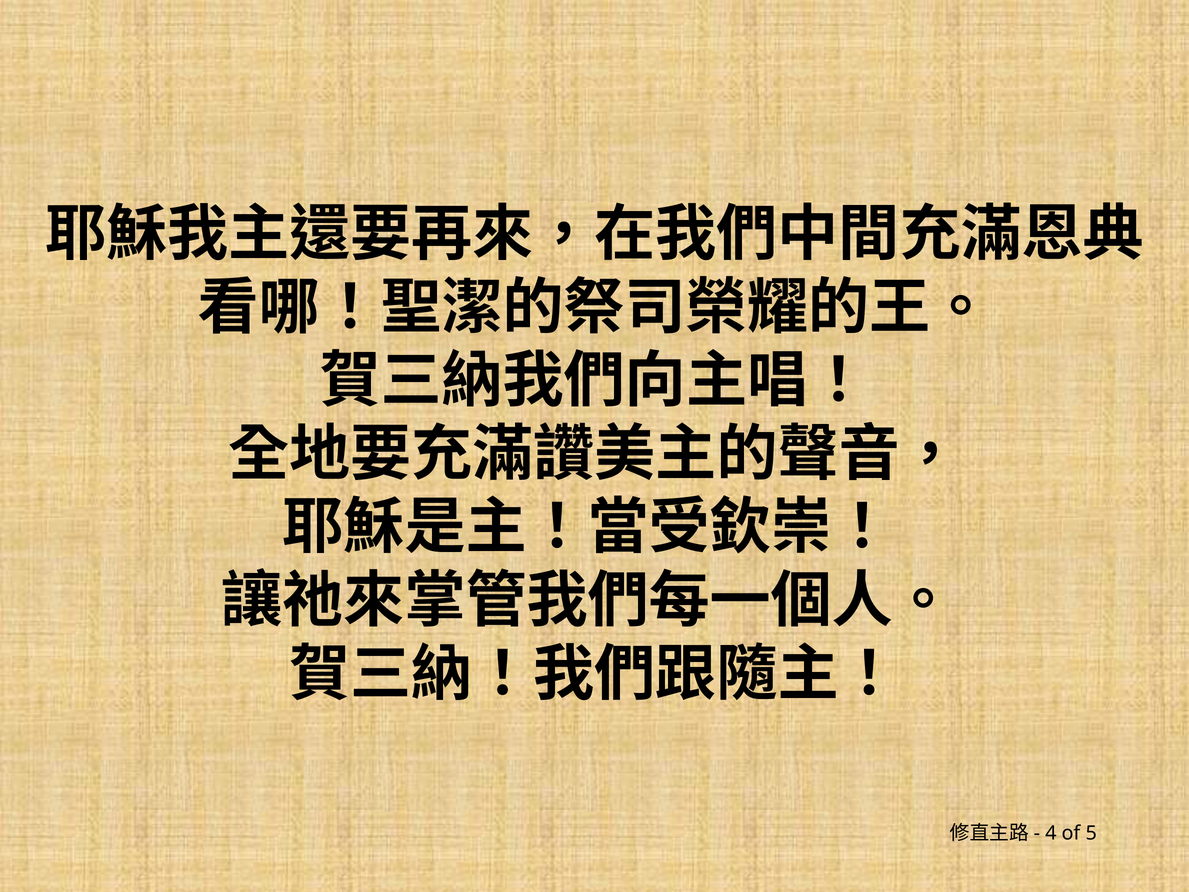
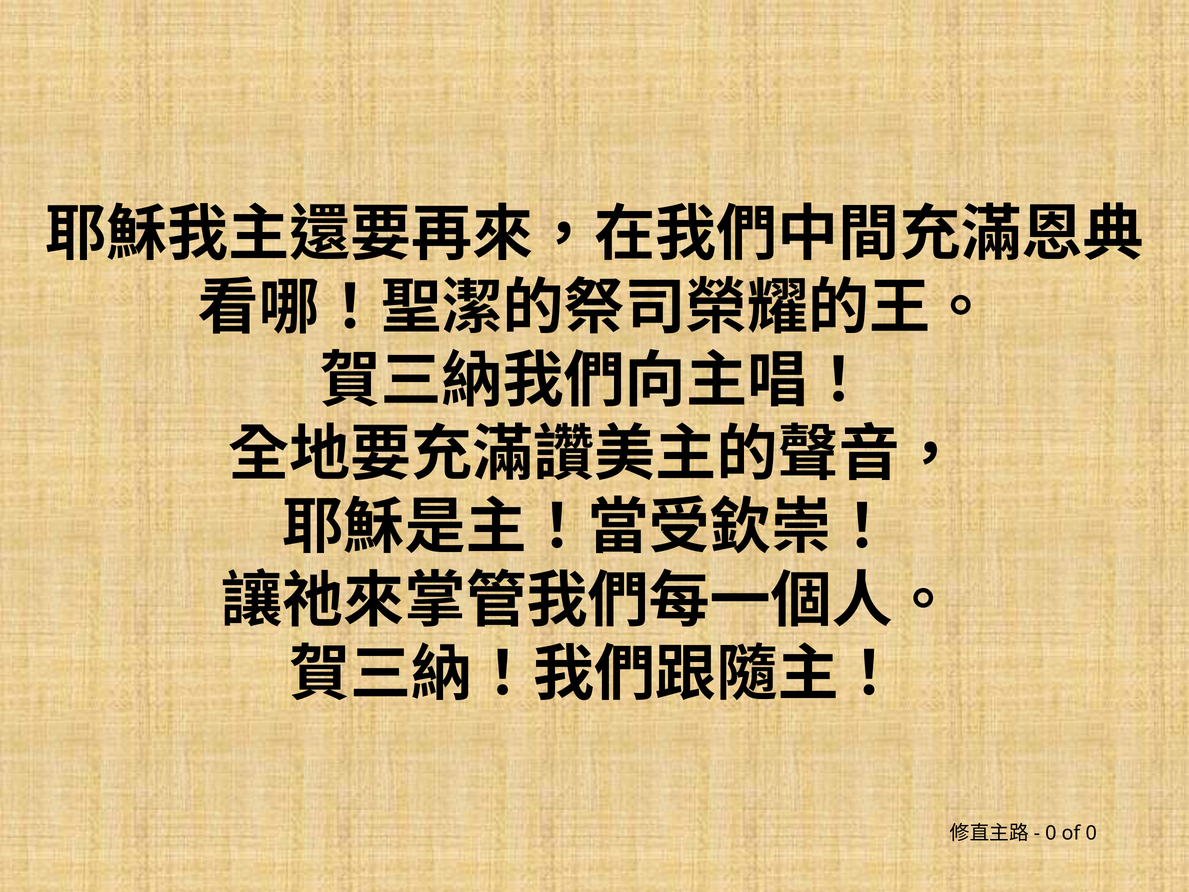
4 at (1051, 833): 4 -> 0
of 5: 5 -> 0
